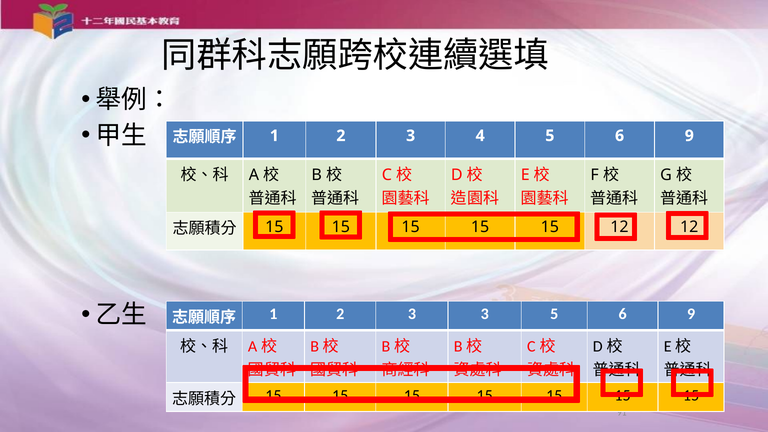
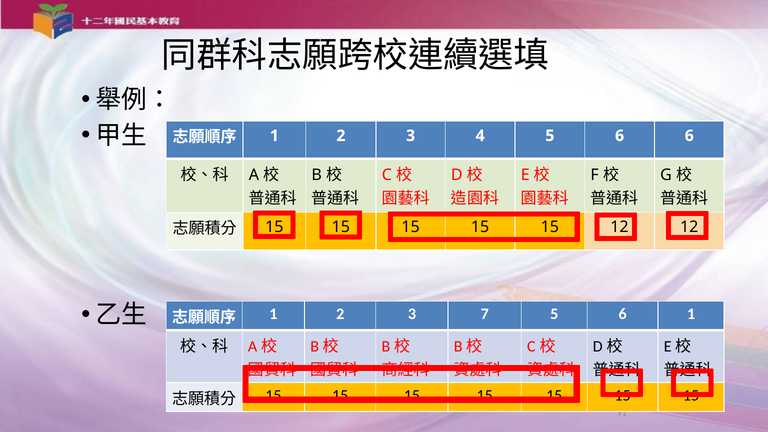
4 5 6 9: 9 -> 6
3 3: 3 -> 7
9 at (691, 314): 9 -> 1
